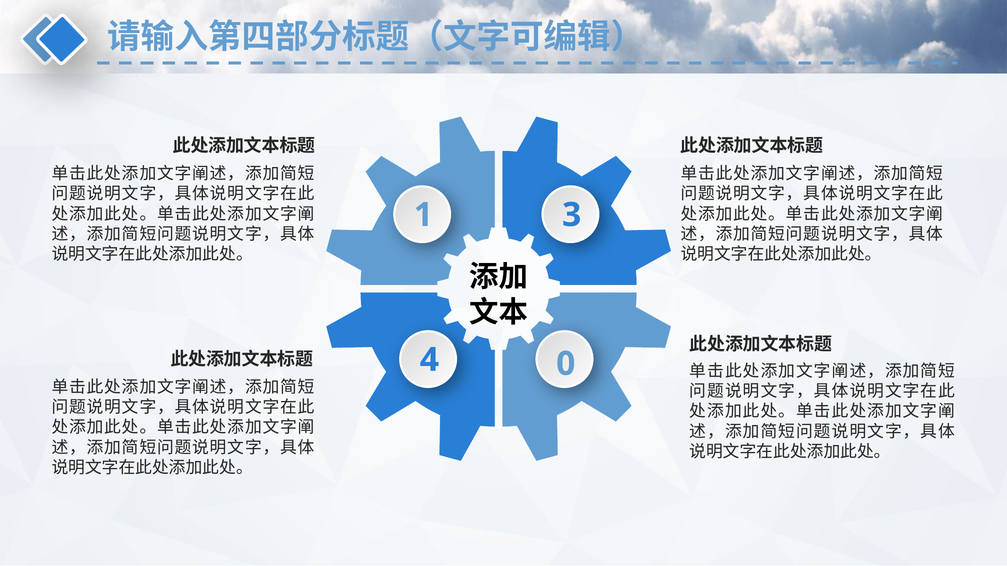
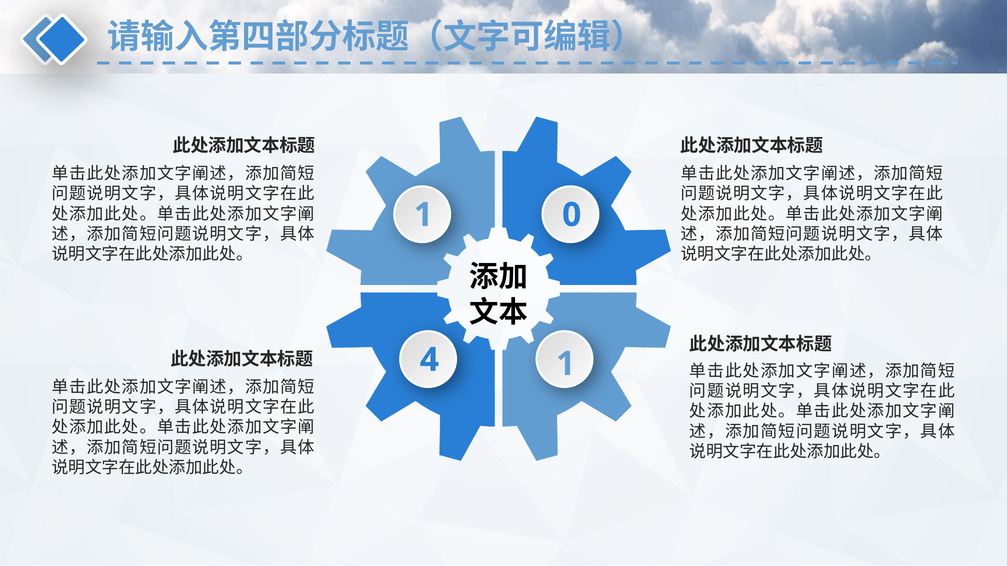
3: 3 -> 0
4 0: 0 -> 1
